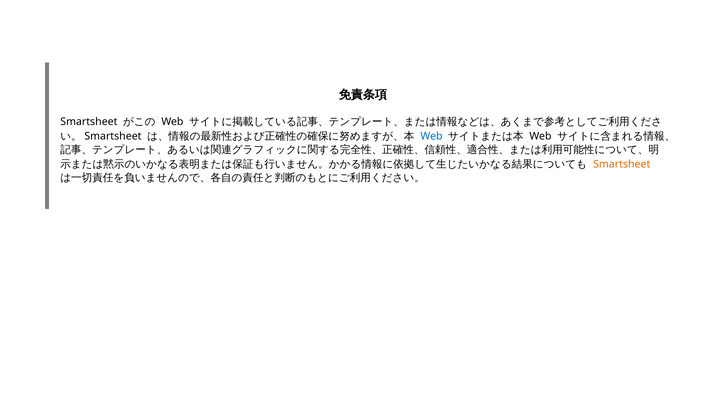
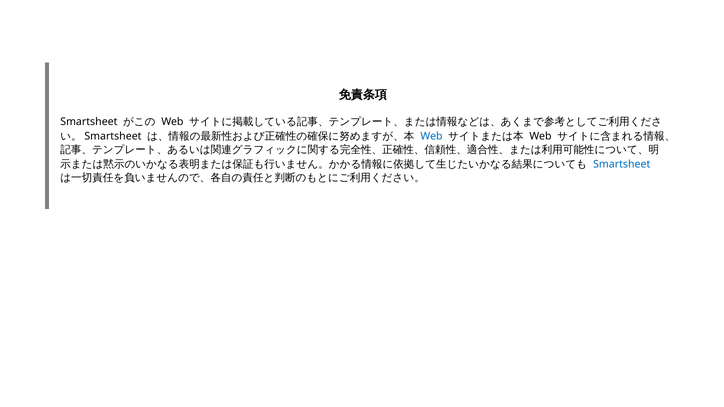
Smartsheet at (622, 164) colour: orange -> blue
